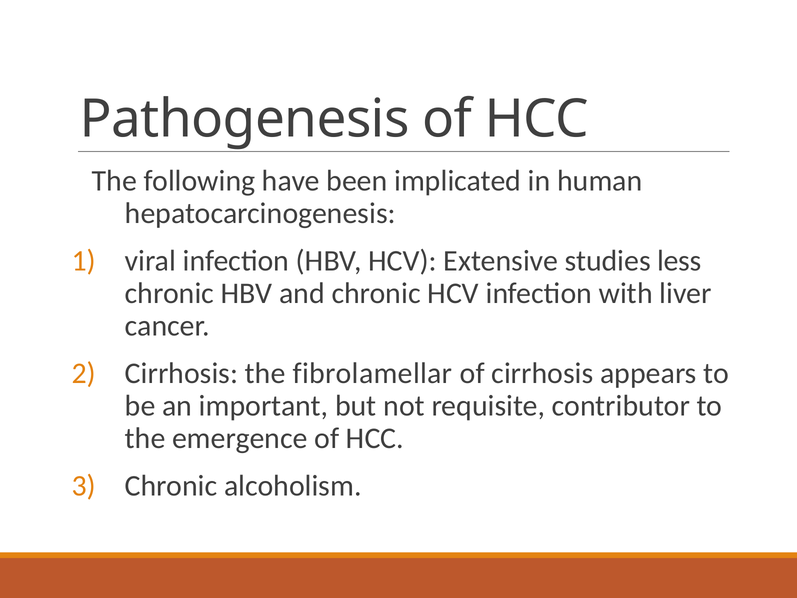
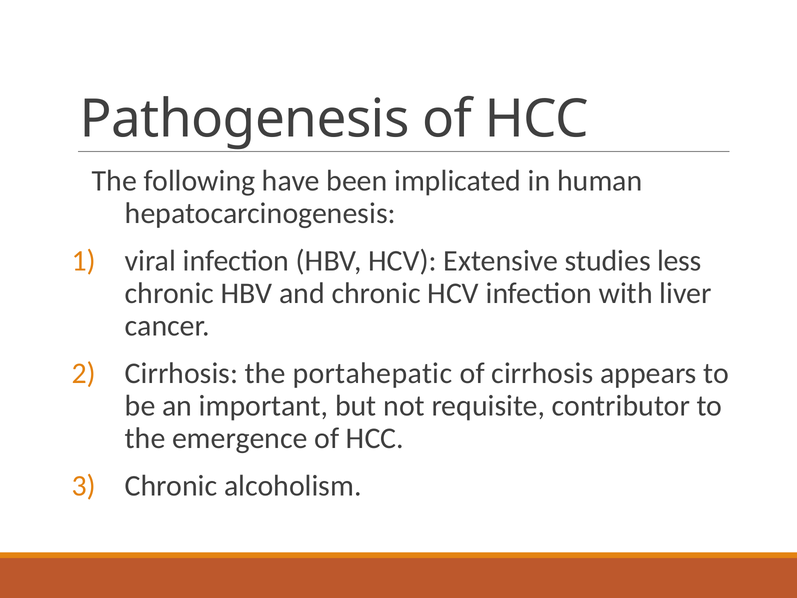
fibrolamellar: fibrolamellar -> portahepatic
